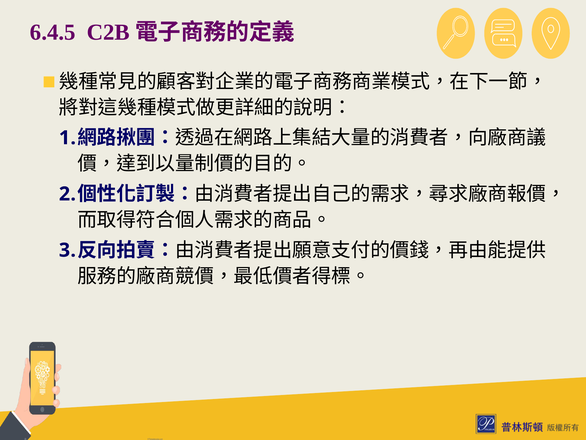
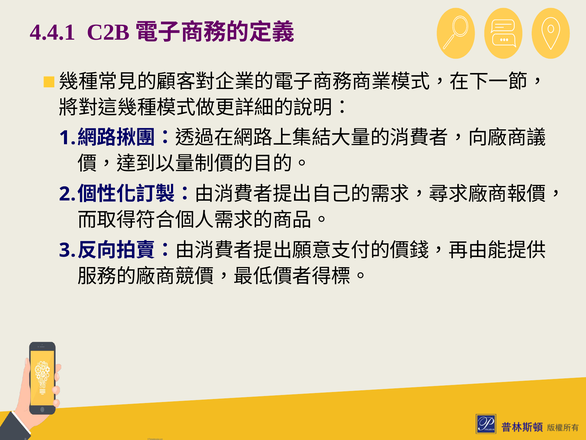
6.4.5: 6.4.5 -> 4.4.1
